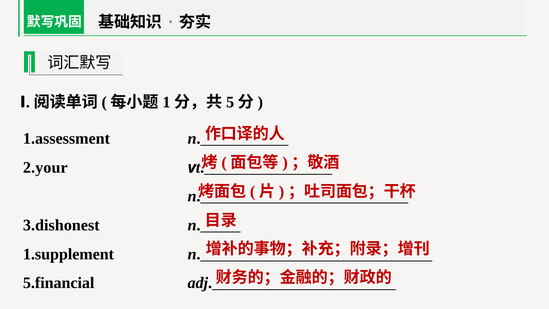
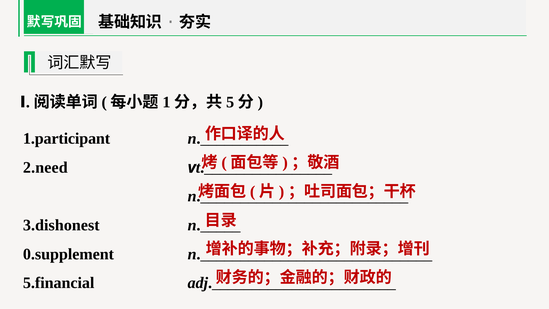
1.assessment: 1.assessment -> 1.participant
2.your: 2.your -> 2.need
1.supplement: 1.supplement -> 0.supplement
